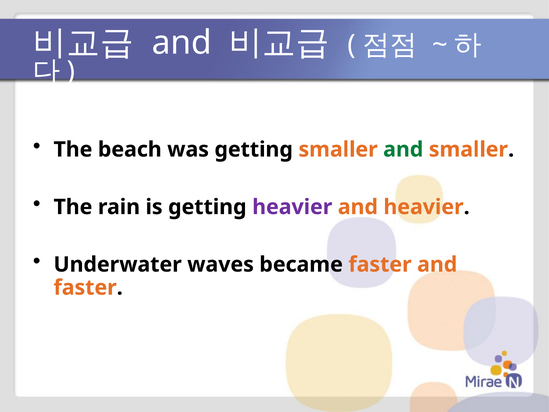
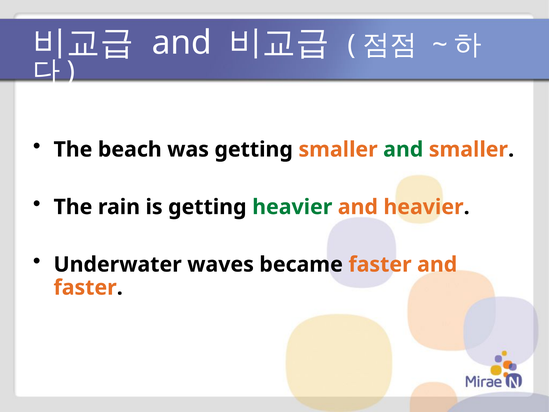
heavier at (292, 207) colour: purple -> green
